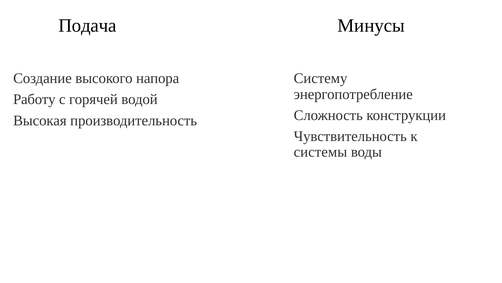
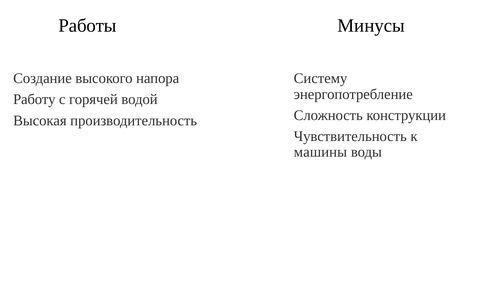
Подача: Подача -> Работы
системы: системы -> машины
